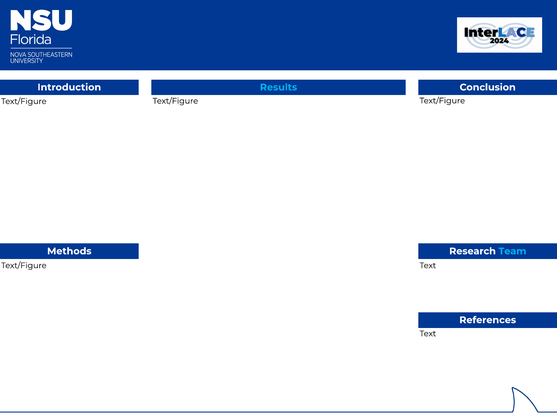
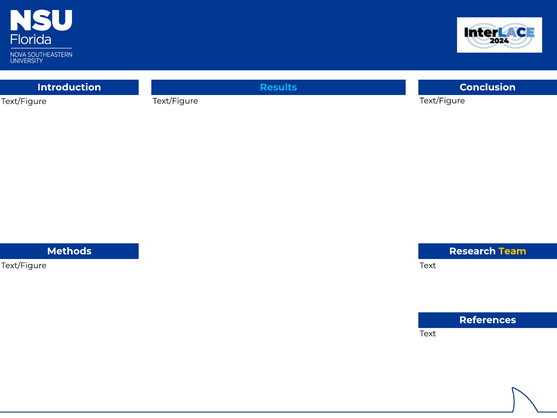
Team colour: light blue -> yellow
